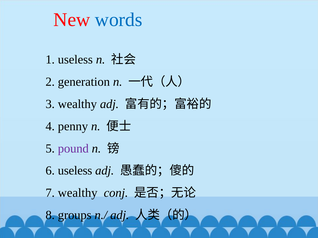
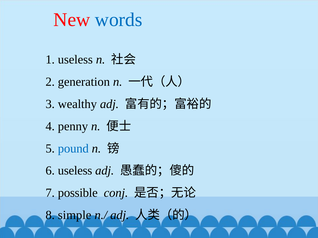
pound colour: purple -> blue
7 wealthy: wealthy -> possible
groups: groups -> simple
